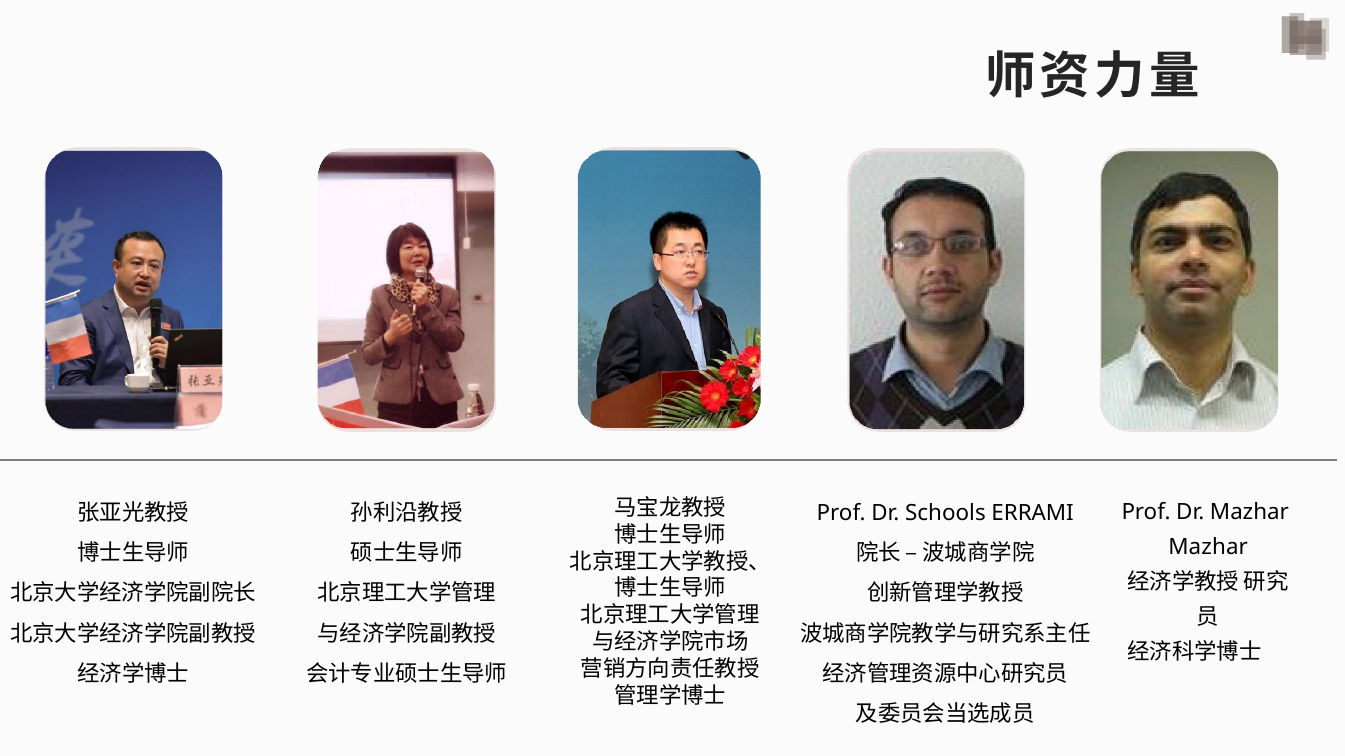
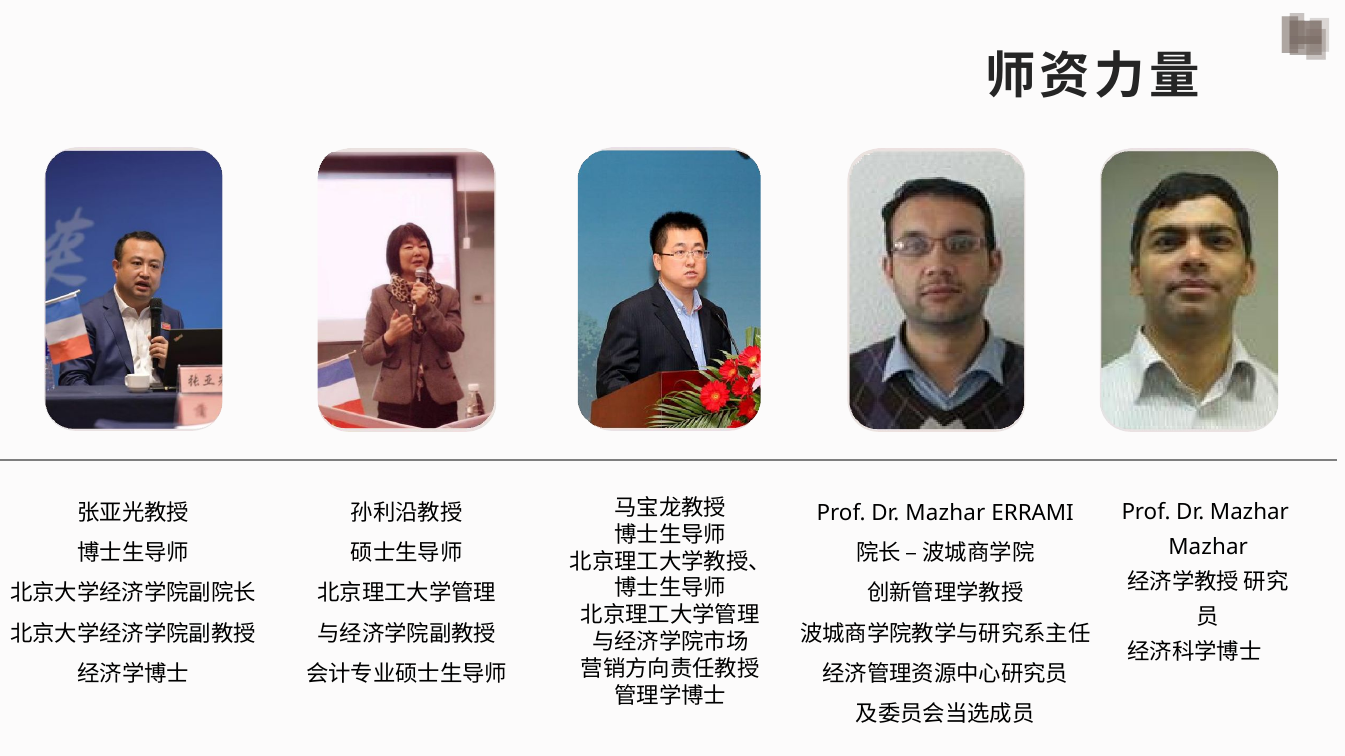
Schools at (945, 513): Schools -> Mazhar
